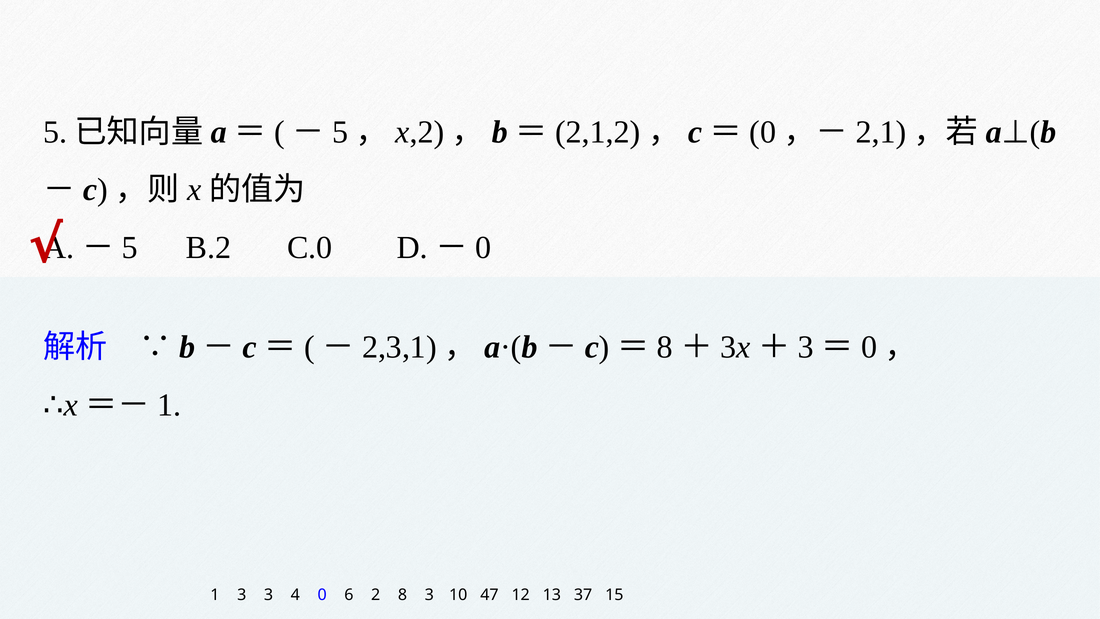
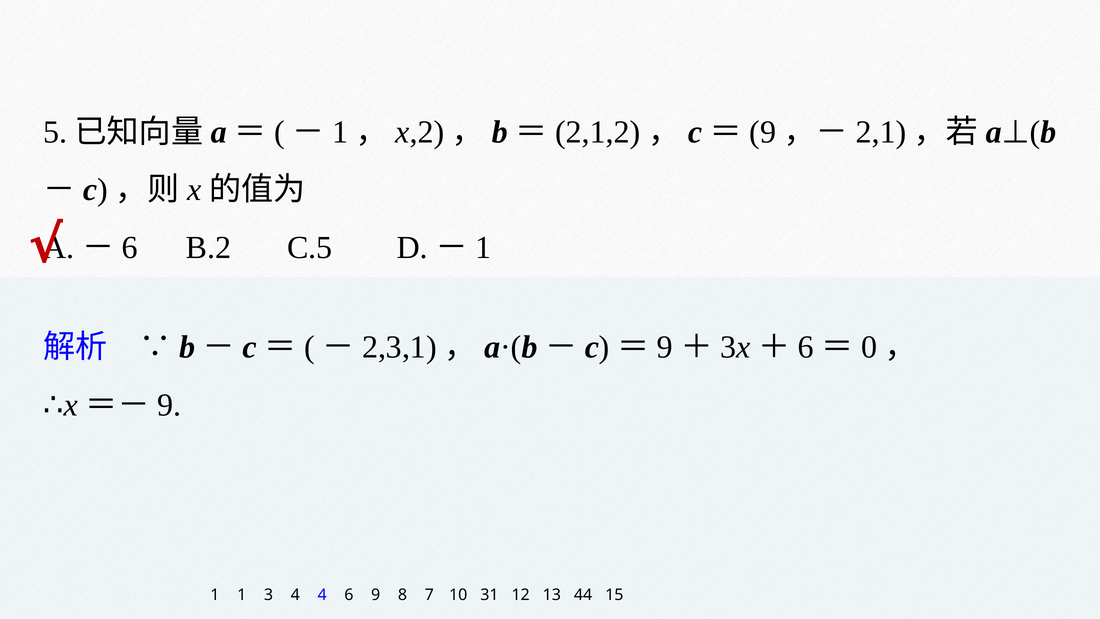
5 at (340, 132): 5 -> 1
0 at (763, 132): 0 -> 9
5 at (130, 247): 5 -> 6
C.0: C.0 -> C.5
0 at (483, 247): 0 -> 1
8 at (665, 347): 8 -> 9
3 at (806, 347): 3 -> 6
1 at (169, 405): 1 -> 9
1 3: 3 -> 1
4 0: 0 -> 4
6 2: 2 -> 9
8 3: 3 -> 7
47: 47 -> 31
37: 37 -> 44
